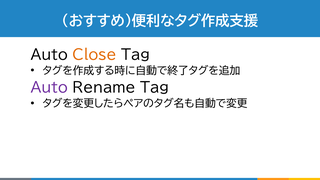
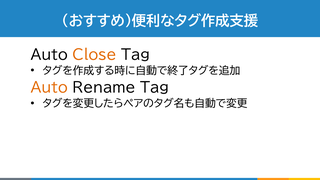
Auto at (49, 88) colour: purple -> orange
